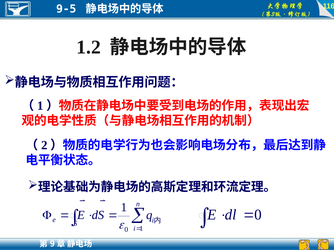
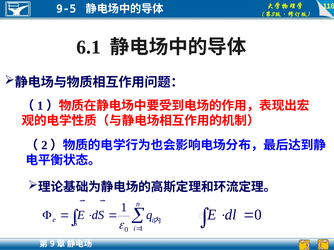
1.2: 1.2 -> 6.1
